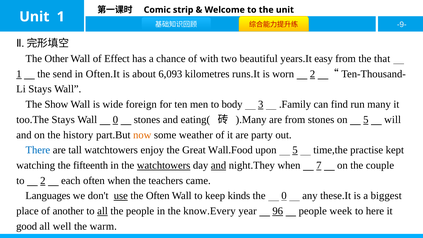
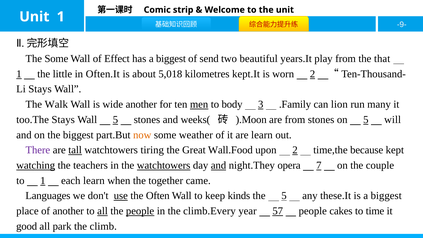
The Other: Other -> Some
has a chance: chance -> biggest
with: with -> send
easy: easy -> play
send: send -> little
6,093: 6,093 -> 5,018
runs.It: runs.It -> kept.It
Show: Show -> Walk
wide foreign: foreign -> another
men underline: none -> present
find: find -> lion
Wall 0: 0 -> 5
eating(: eating( -> weeks(
).Many: ).Many -> ).Moon
the history: history -> biggest
are party: party -> learn
There colour: blue -> purple
tall underline: none -> present
enjoy: enjoy -> tiring
upon 5: 5 -> 2
practise: practise -> because
watching underline: none -> present
fifteenth: fifteenth -> teachers
night.They when: when -> opera
to 2: 2 -> 1
each often: often -> learn
teachers: teachers -> together
the 0: 0 -> 5
people at (140, 211) underline: none -> present
know.Every: know.Every -> climb.Every
96: 96 -> 57
week: week -> cakes
here: here -> time
well: well -> park
warm: warm -> climb
